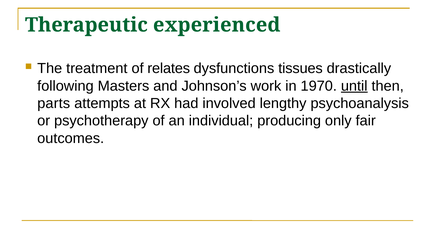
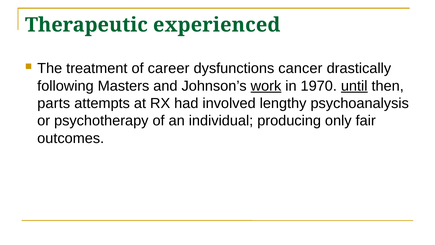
relates: relates -> career
tissues: tissues -> cancer
work underline: none -> present
